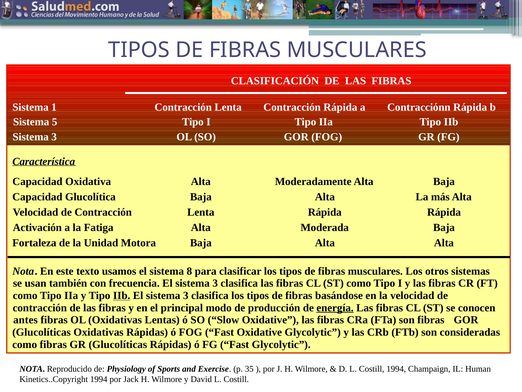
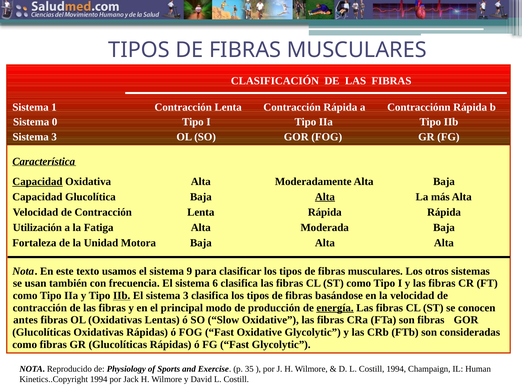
5: 5 -> 0
Capacidad at (37, 181) underline: none -> present
Alta at (325, 197) underline: none -> present
Activación: Activación -> Utilización
8: 8 -> 9
frecuencia El sistema 3: 3 -> 6
